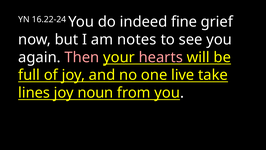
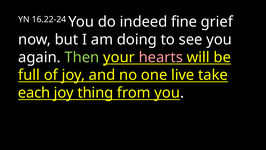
notes: notes -> doing
Then colour: pink -> light green
lines: lines -> each
noun: noun -> thing
